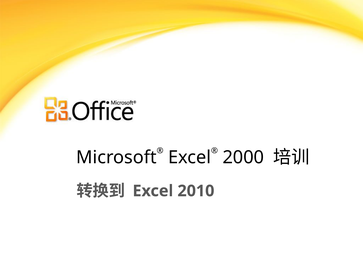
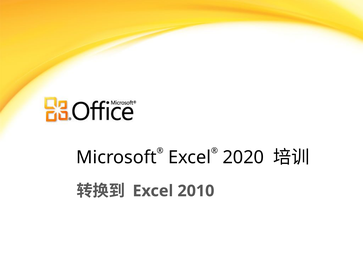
2000: 2000 -> 2020
